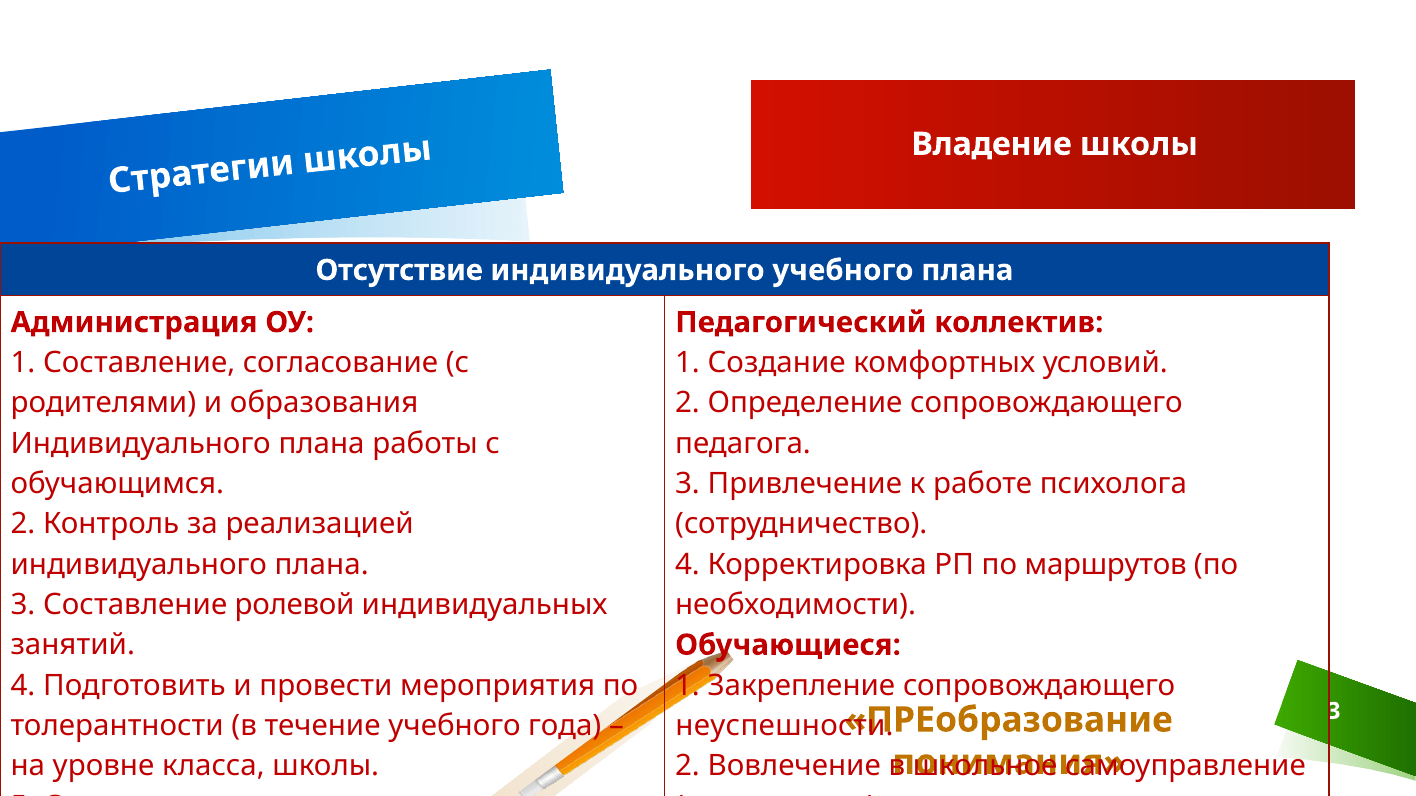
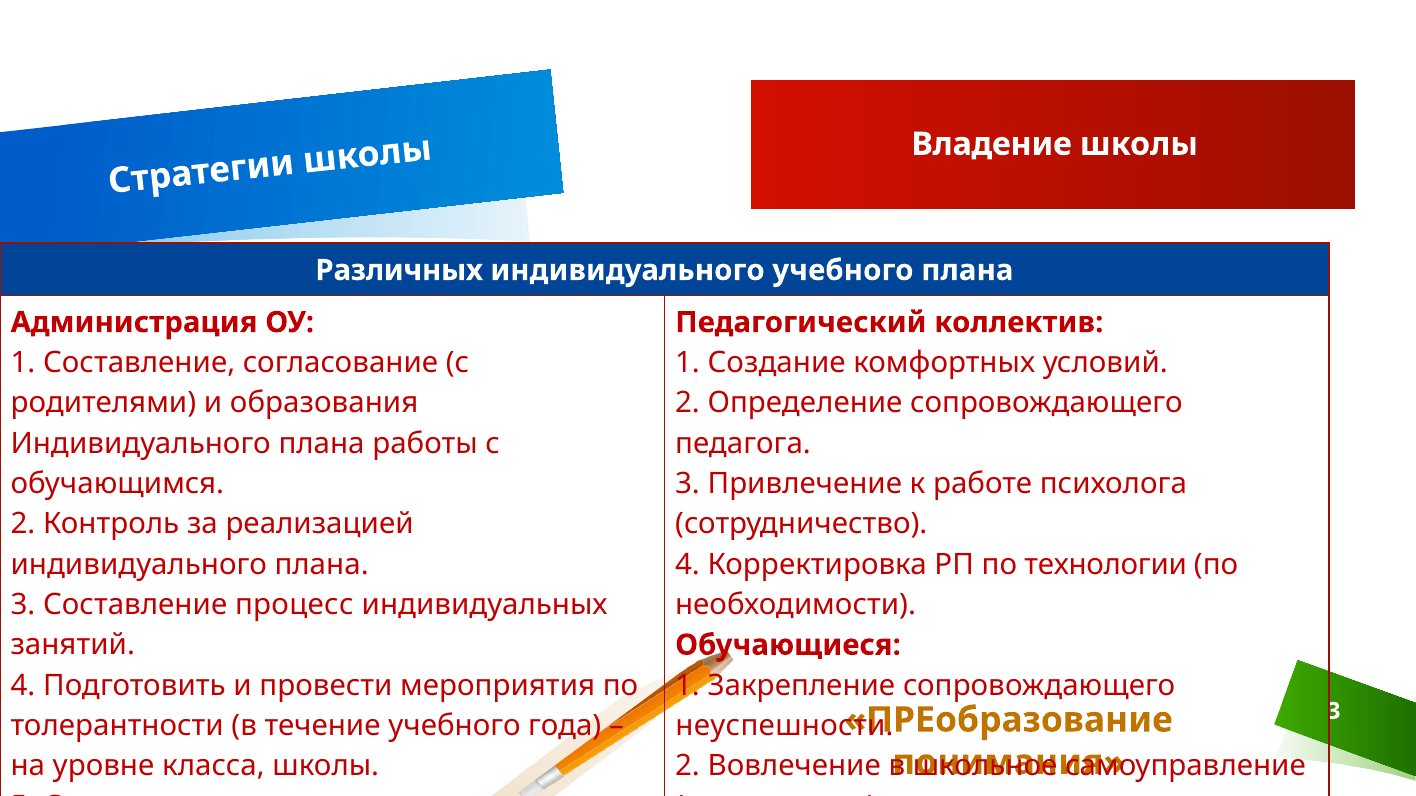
Отсутствие: Отсутствие -> Различных
маршрутов: маршрутов -> технологии
ролевой: ролевой -> процесс
